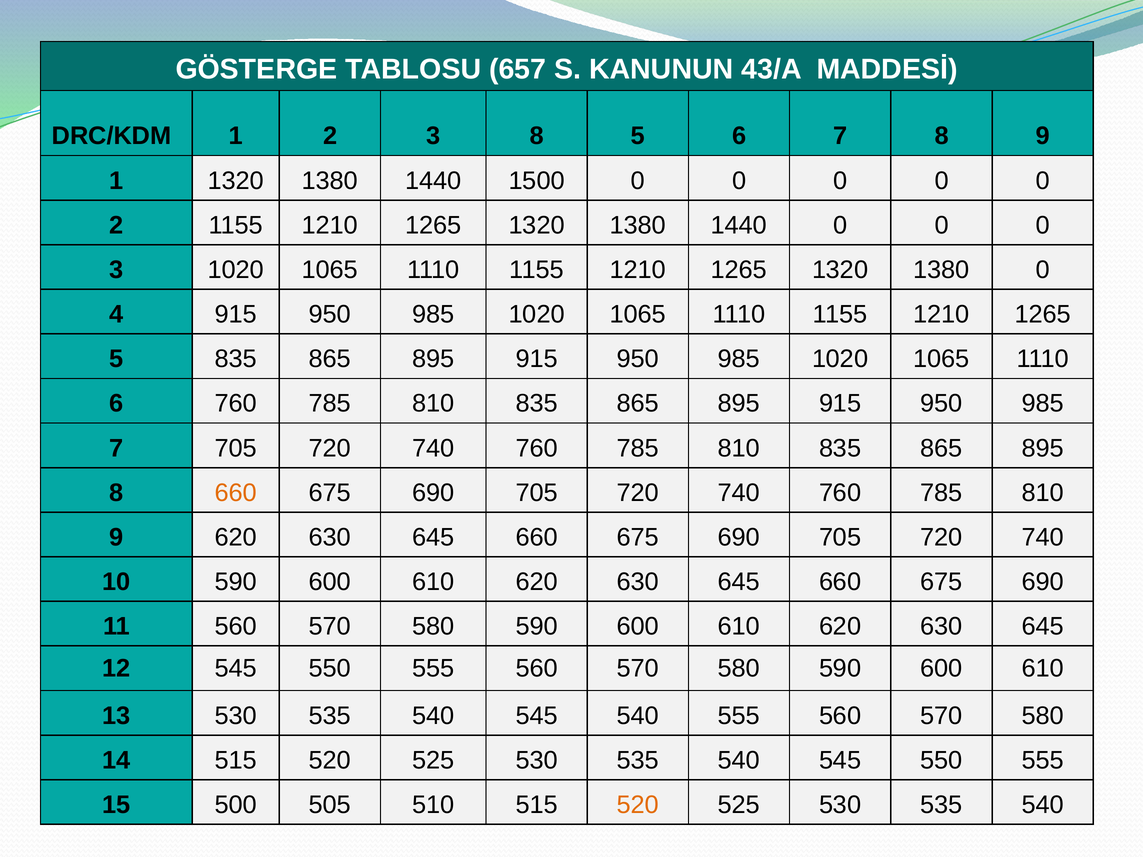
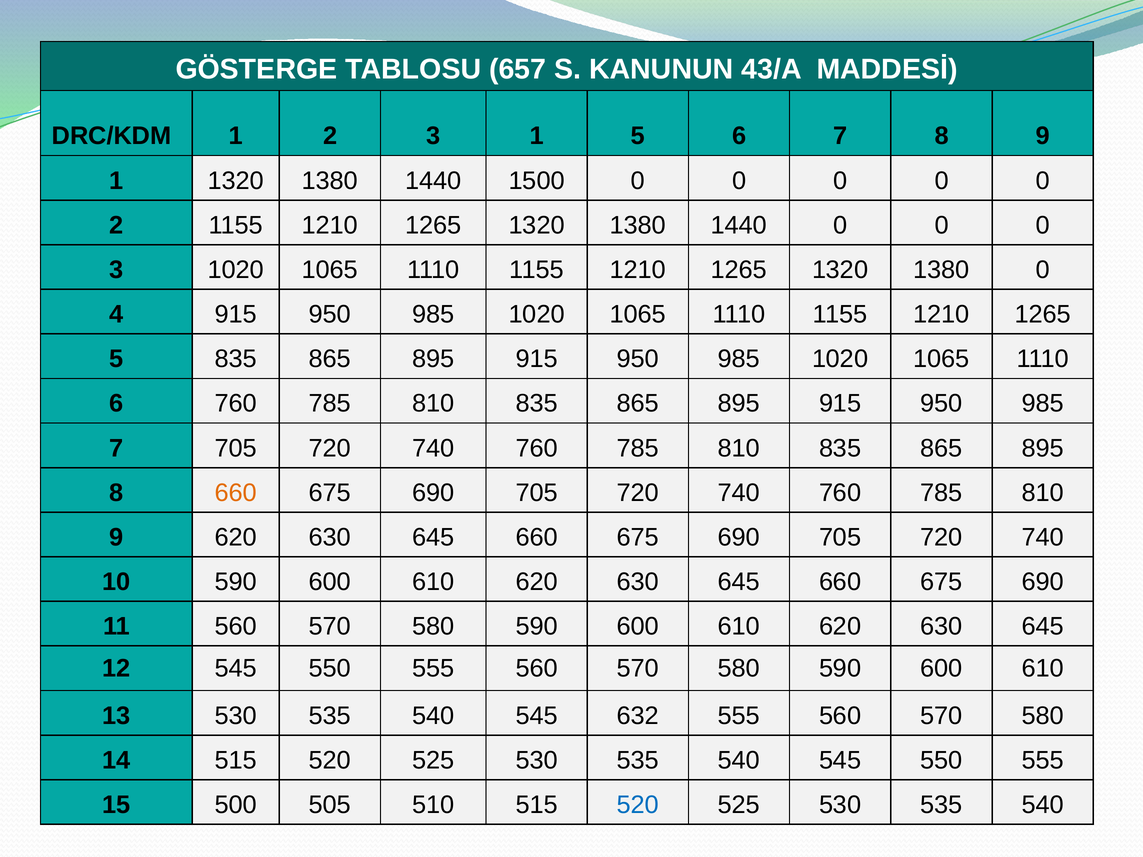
3 8: 8 -> 1
545 540: 540 -> 632
520 at (638, 805) colour: orange -> blue
